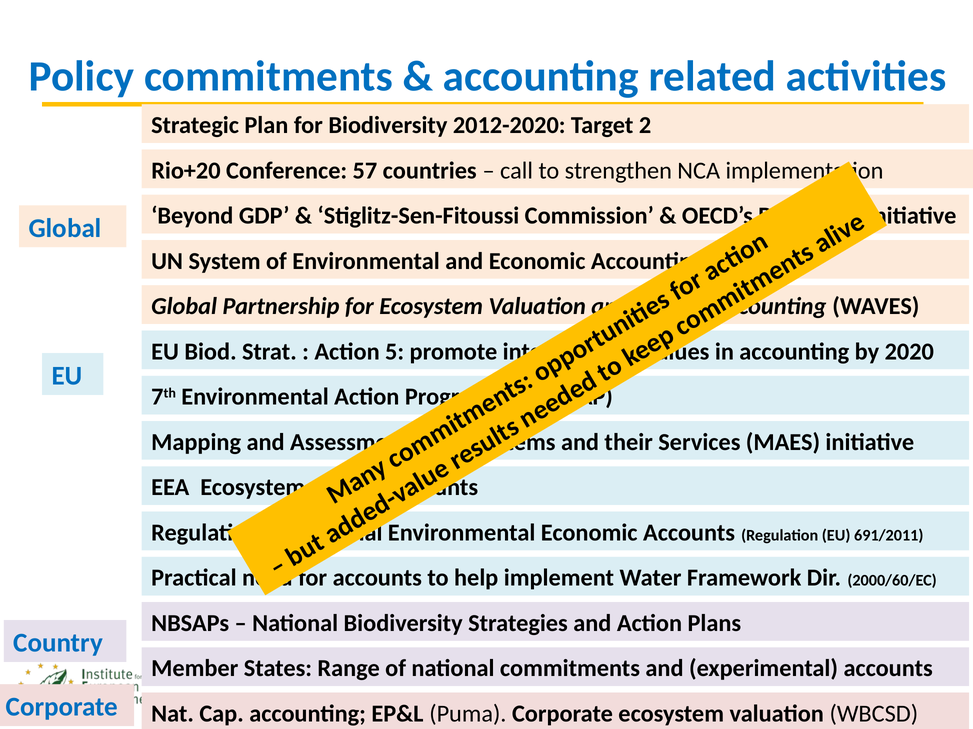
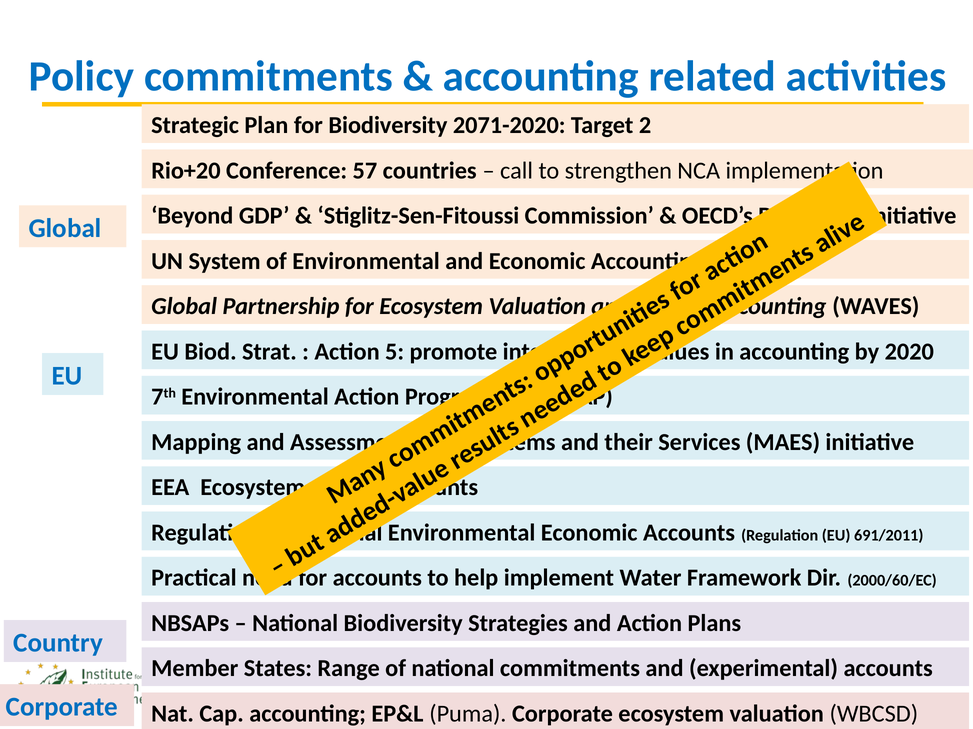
2012-2020: 2012-2020 -> 2071-2020
